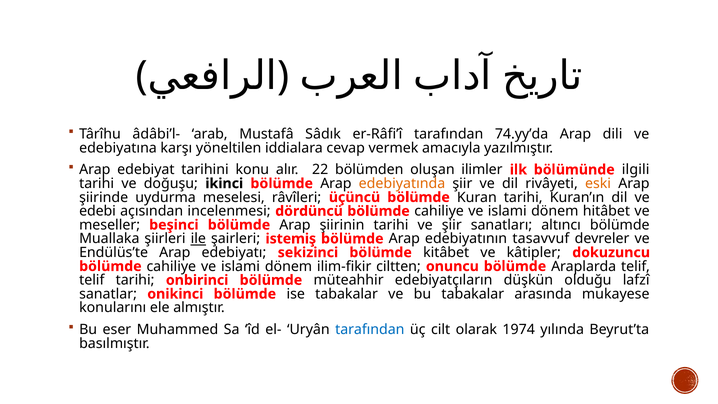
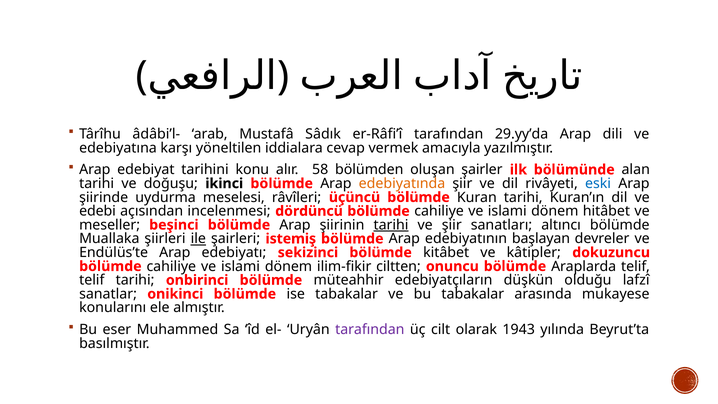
74.yy’da: 74.yy’da -> 29.yy’da
22: 22 -> 58
ilimler: ilimler -> şairler
ilgili: ilgili -> alan
eski colour: orange -> blue
tarihi at (391, 225) underline: none -> present
tasavvuf: tasavvuf -> başlayan
tarafından at (370, 330) colour: blue -> purple
1974: 1974 -> 1943
